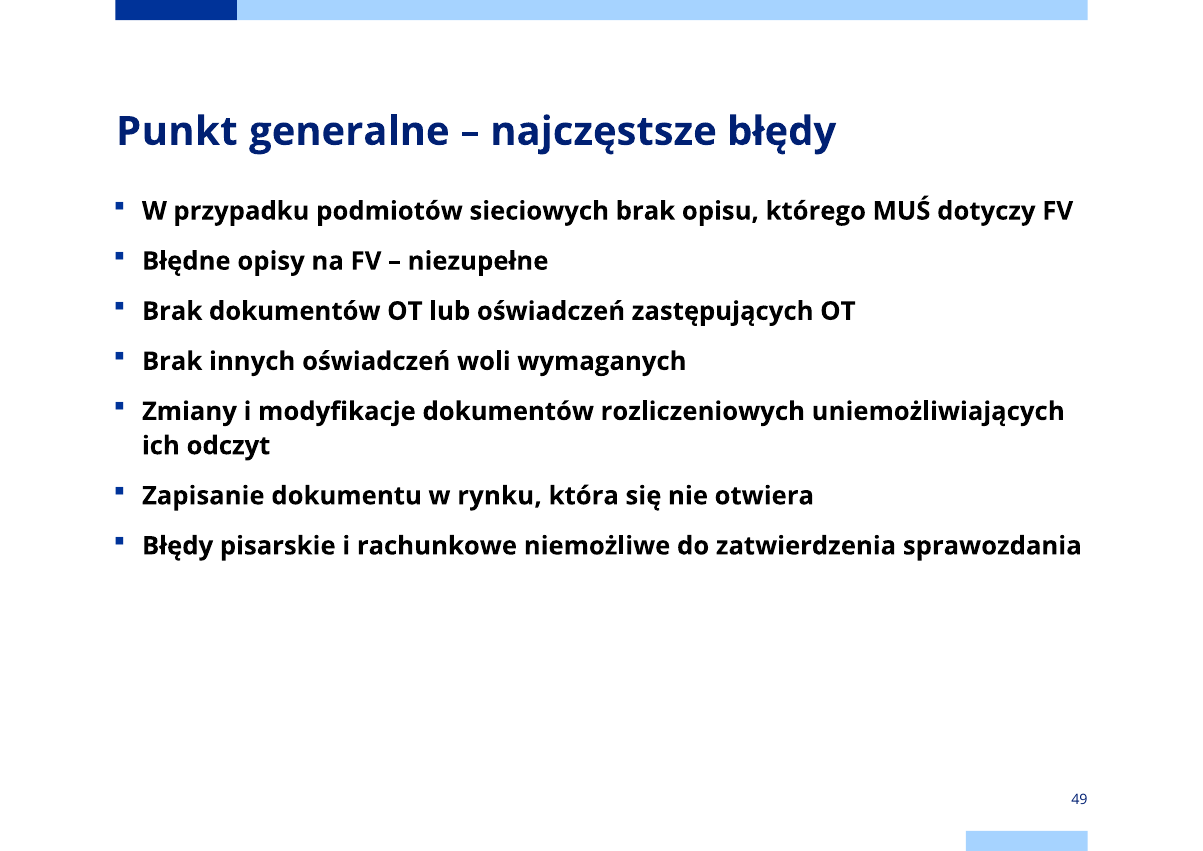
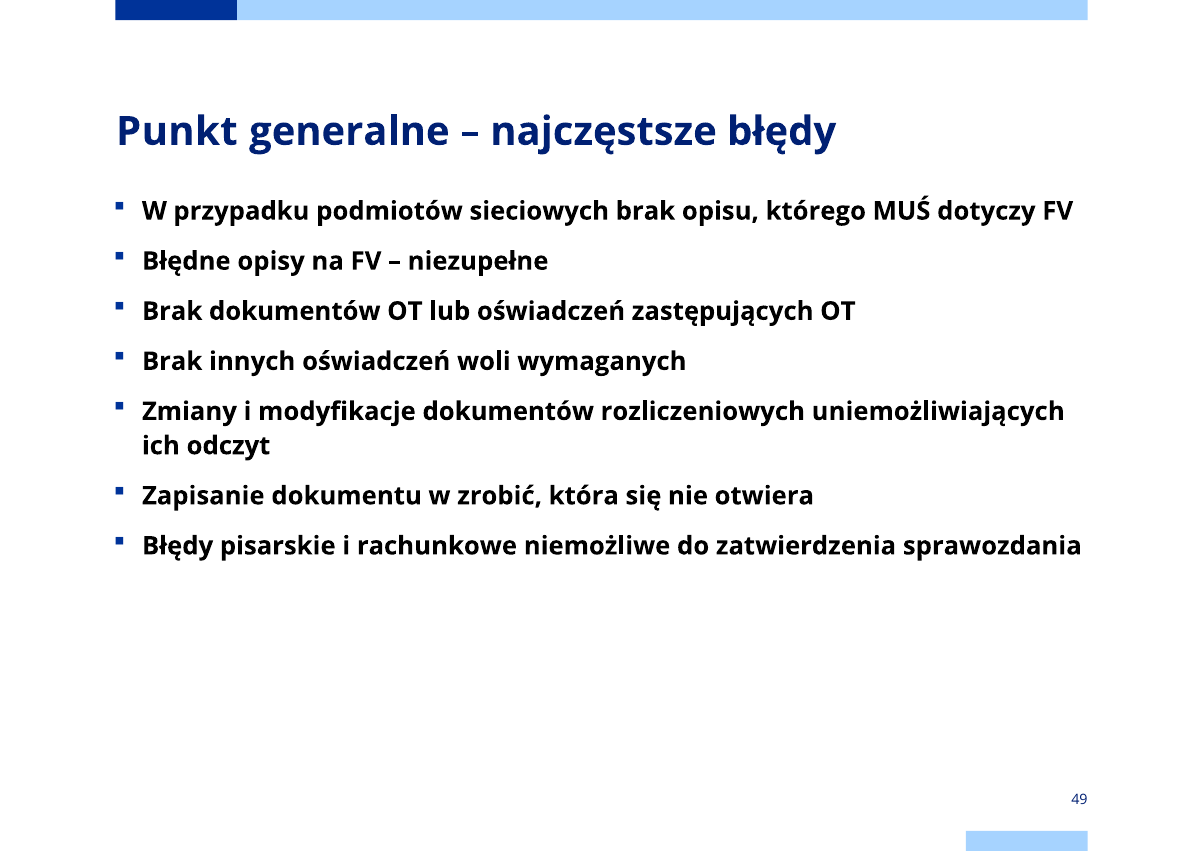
rynku: rynku -> zrobić
